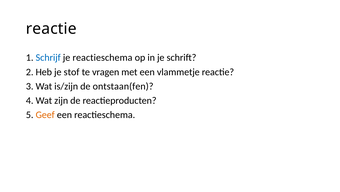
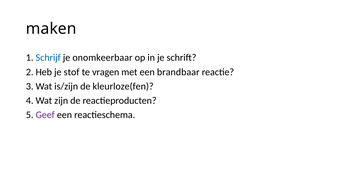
reactie at (51, 29): reactie -> maken
je reactieschema: reactieschema -> onomkeerbaar
vlammetje: vlammetje -> brandbaar
ontstaan(fen: ontstaan(fen -> kleurloze(fen
Geef colour: orange -> purple
